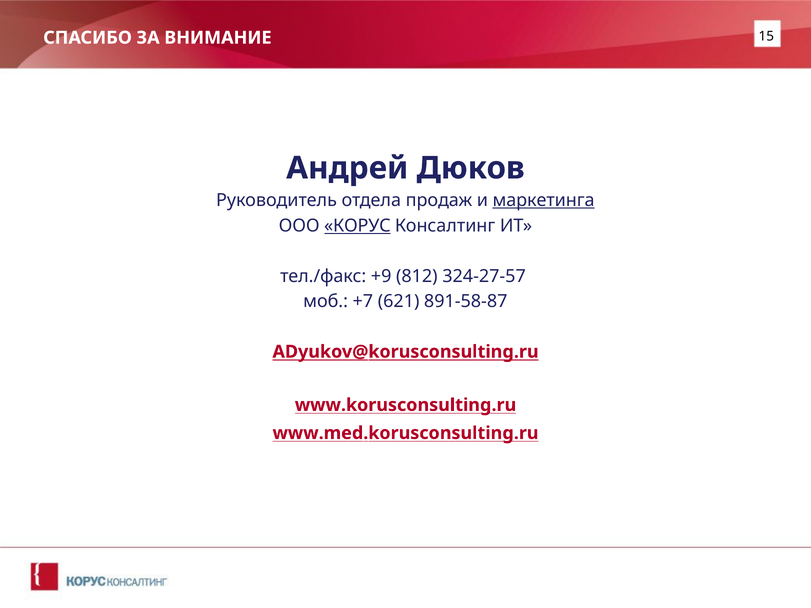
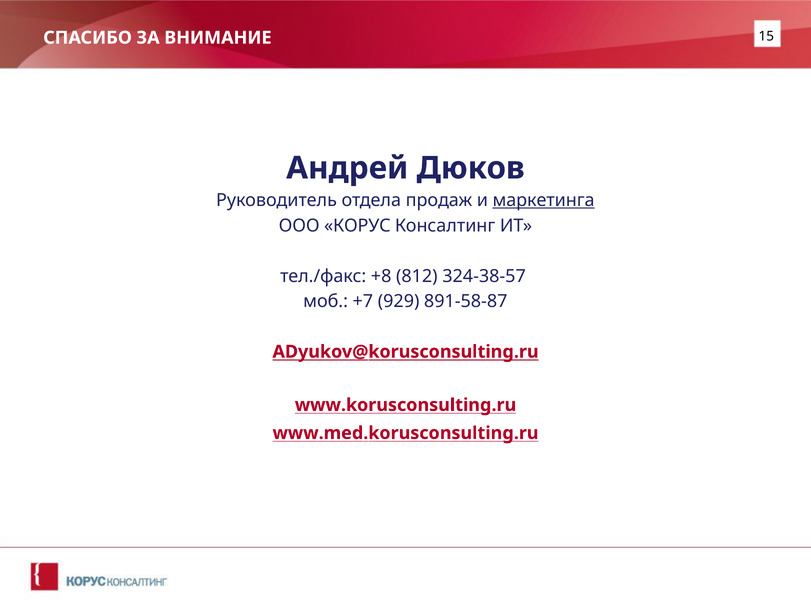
КОРУС underline: present -> none
+9: +9 -> +8
324-27-57: 324-27-57 -> 324-38-57
621: 621 -> 929
